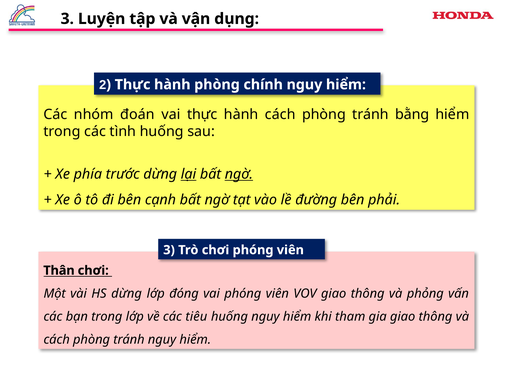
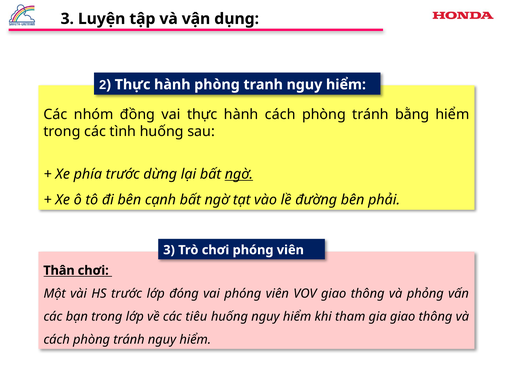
chính: chính -> tranh
đoán: đoán -> đồng
lại underline: present -> none
HS dừng: dừng -> trước
